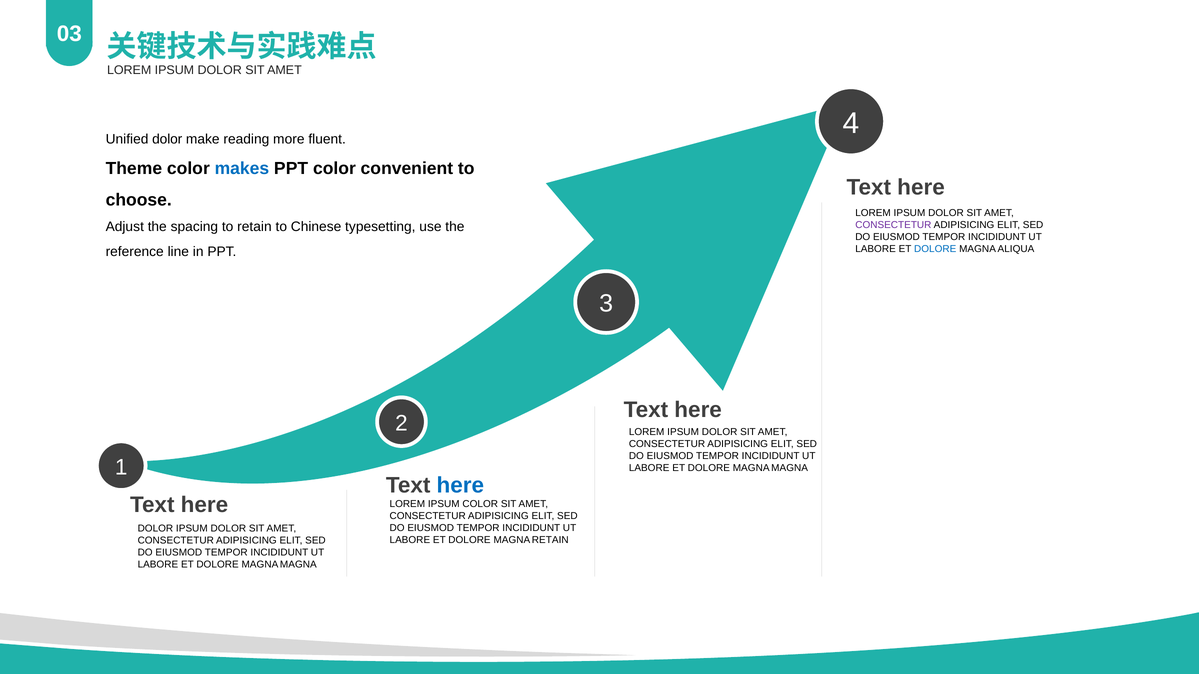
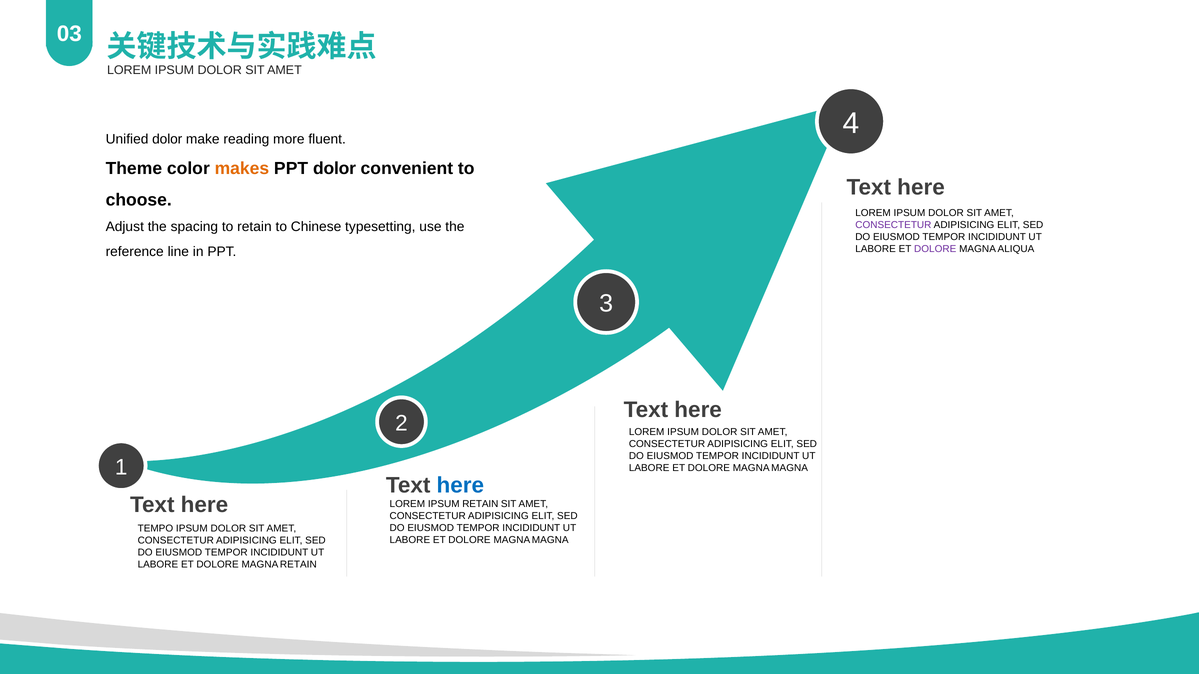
makes colour: blue -> orange
PPT color: color -> dolor
DOLORE at (935, 249) colour: blue -> purple
IPSUM COLOR: COLOR -> RETAIN
DOLOR at (155, 529): DOLOR -> TEMPO
RETAIN at (550, 540): RETAIN -> MAGNA
MAGNA at (298, 565): MAGNA -> RETAIN
